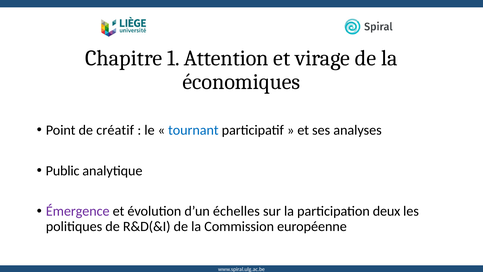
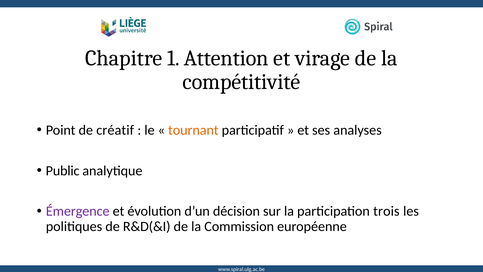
économiques: économiques -> compétitivité
tournant colour: blue -> orange
échelles: échelles -> décision
deux: deux -> trois
